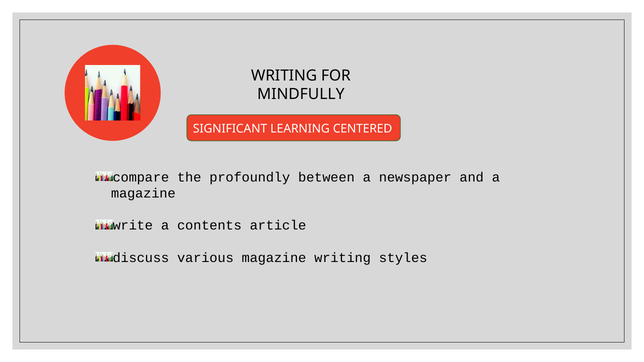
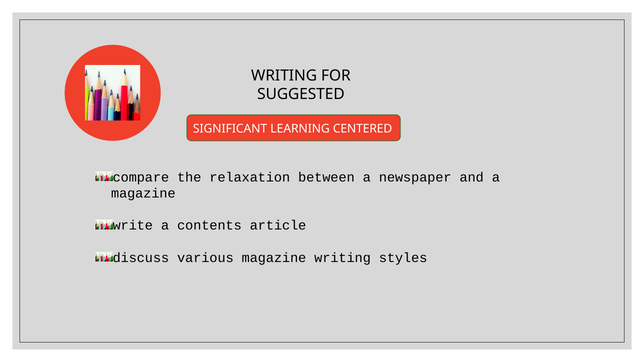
MINDFULLY: MINDFULLY -> SUGGESTED
profoundly: profoundly -> relaxation
